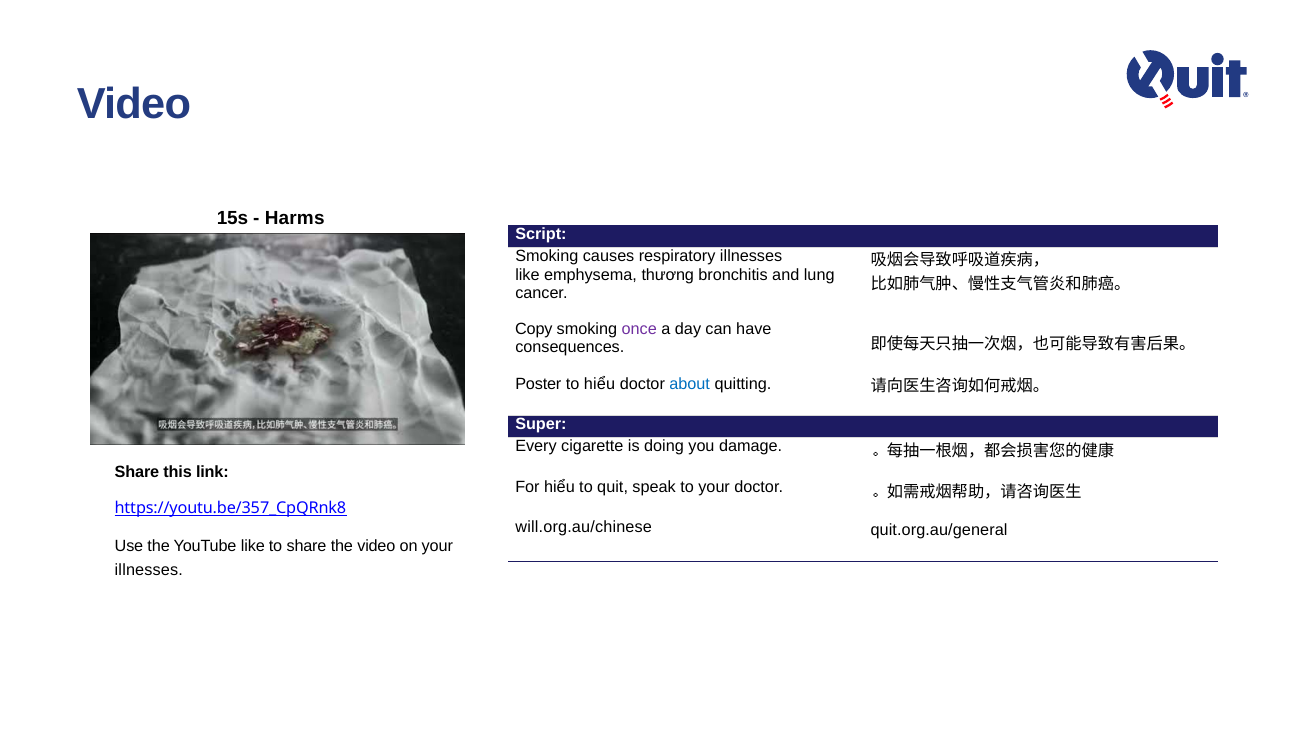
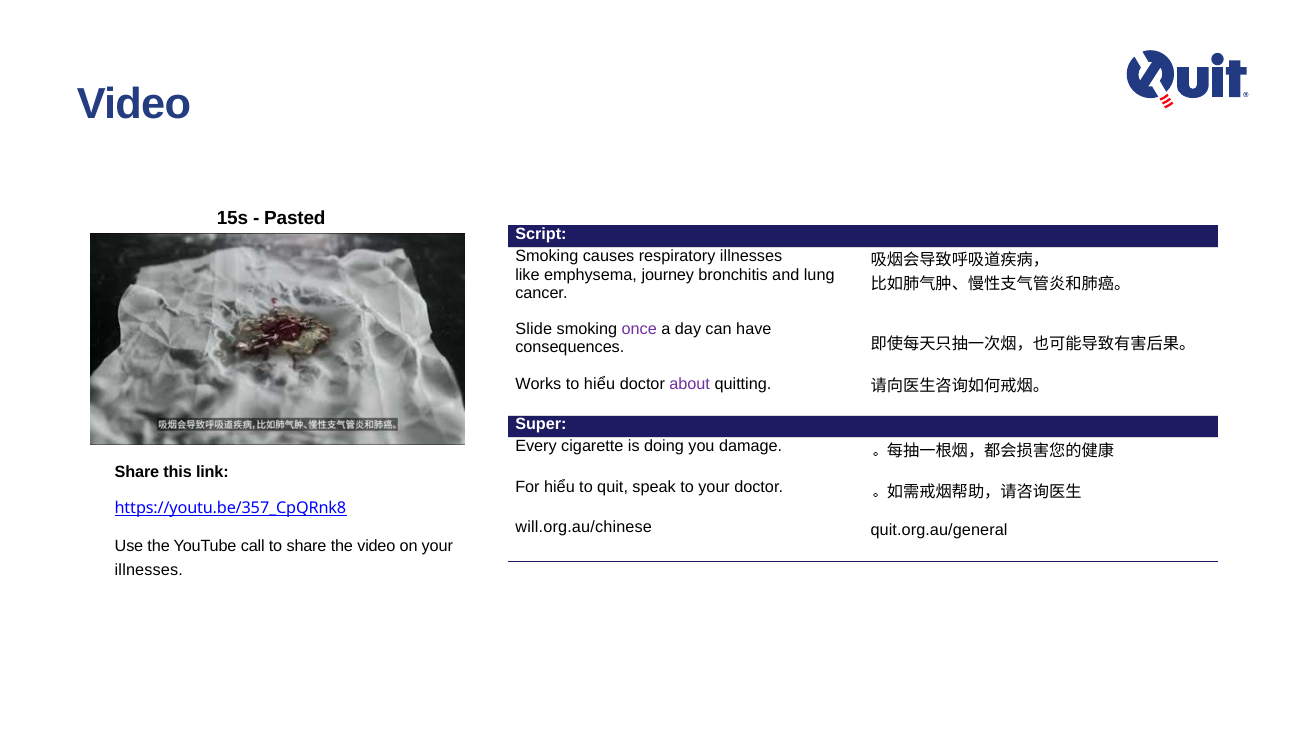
Harms: Harms -> Pasted
thương: thương -> journey
Copy: Copy -> Slide
Poster: Poster -> Works
about colour: blue -> purple
YouTube like: like -> call
